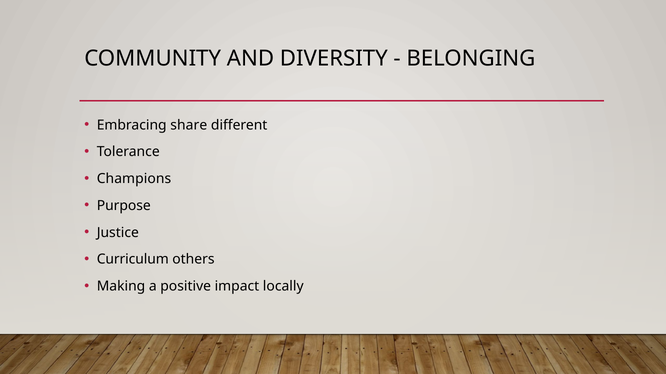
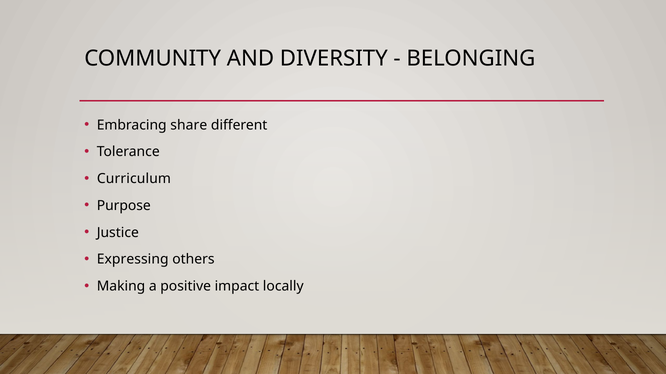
Champions: Champions -> Curriculum
Curriculum: Curriculum -> Expressing
